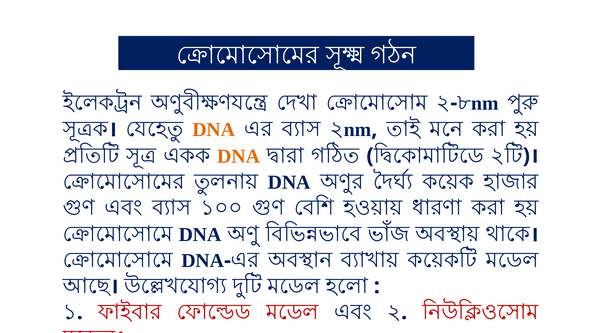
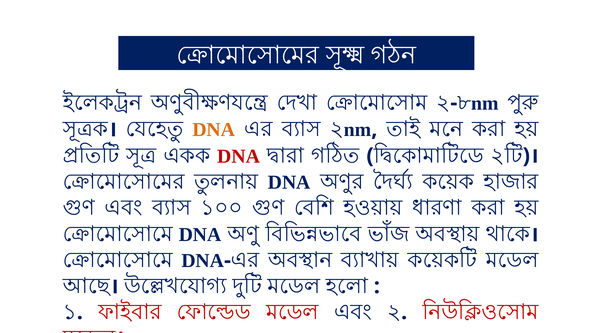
DNA at (239, 156) colour: orange -> red
